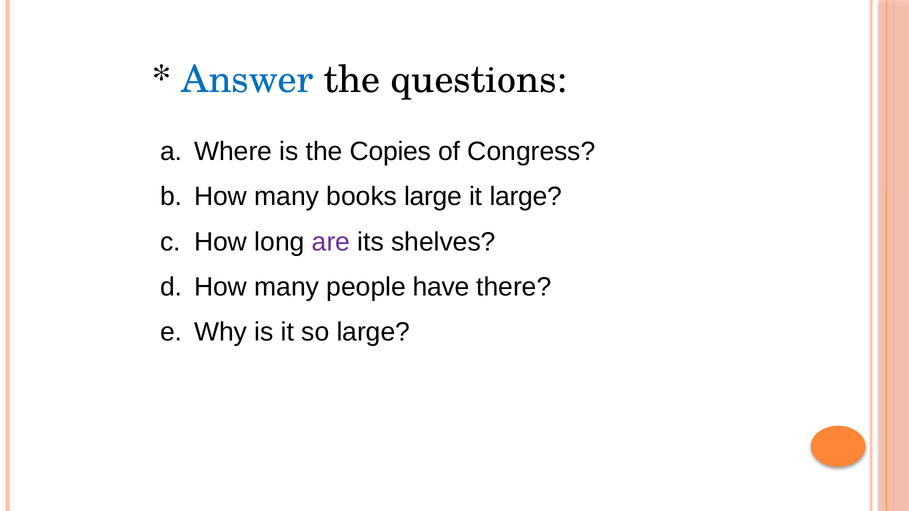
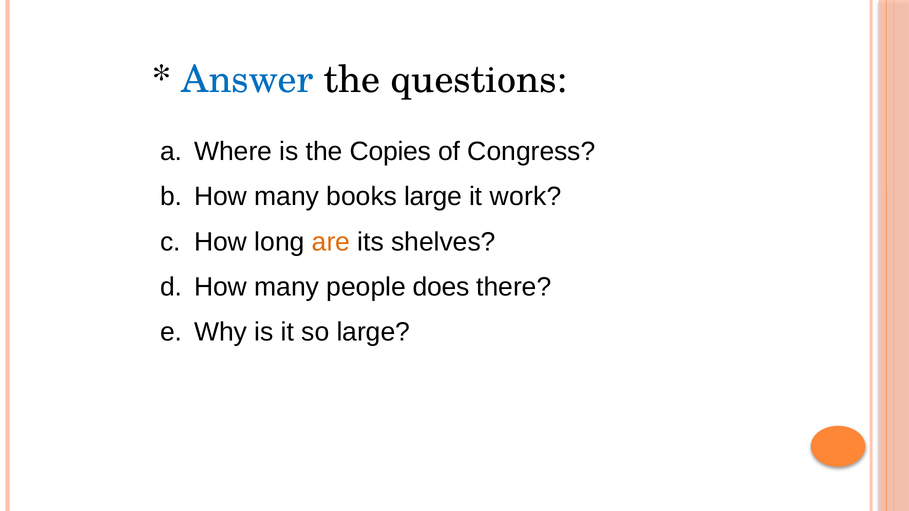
it large: large -> work
are colour: purple -> orange
have: have -> does
